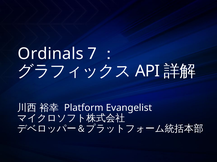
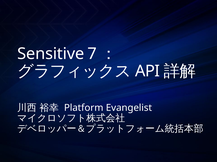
Ordinals: Ordinals -> Sensitive
